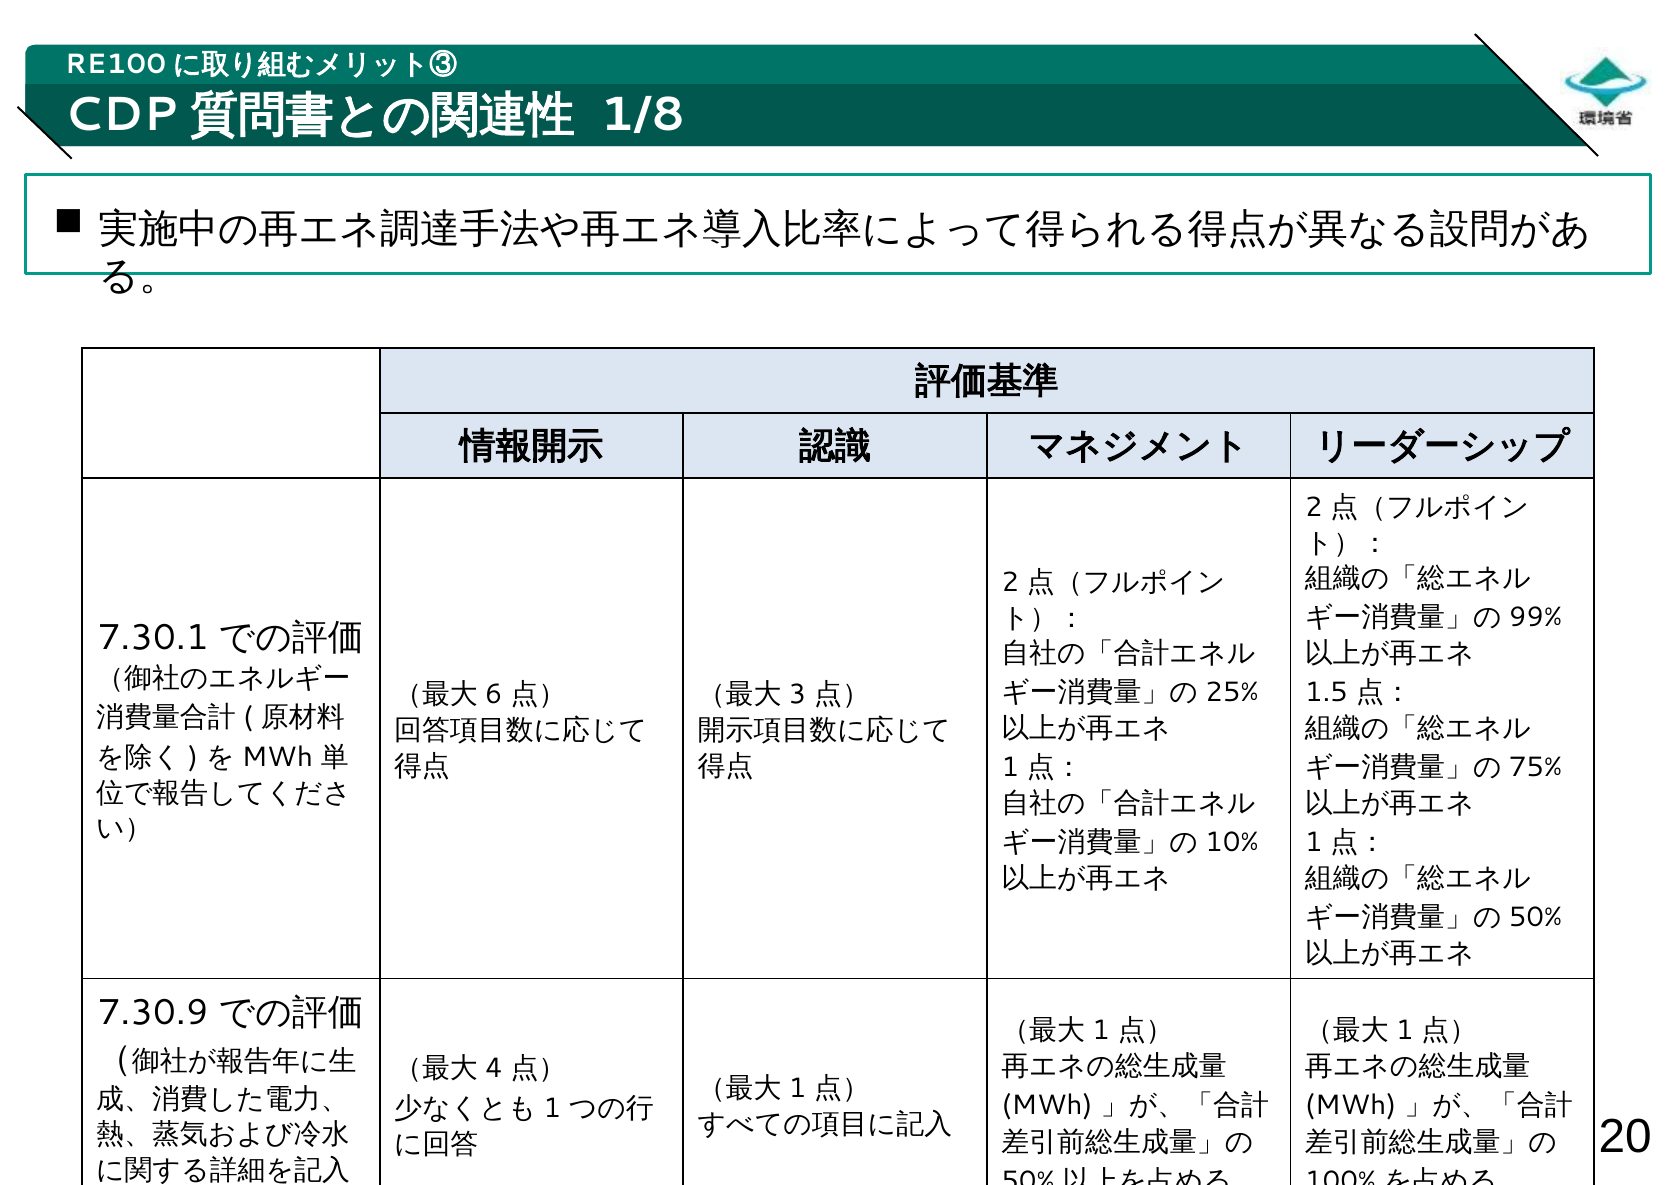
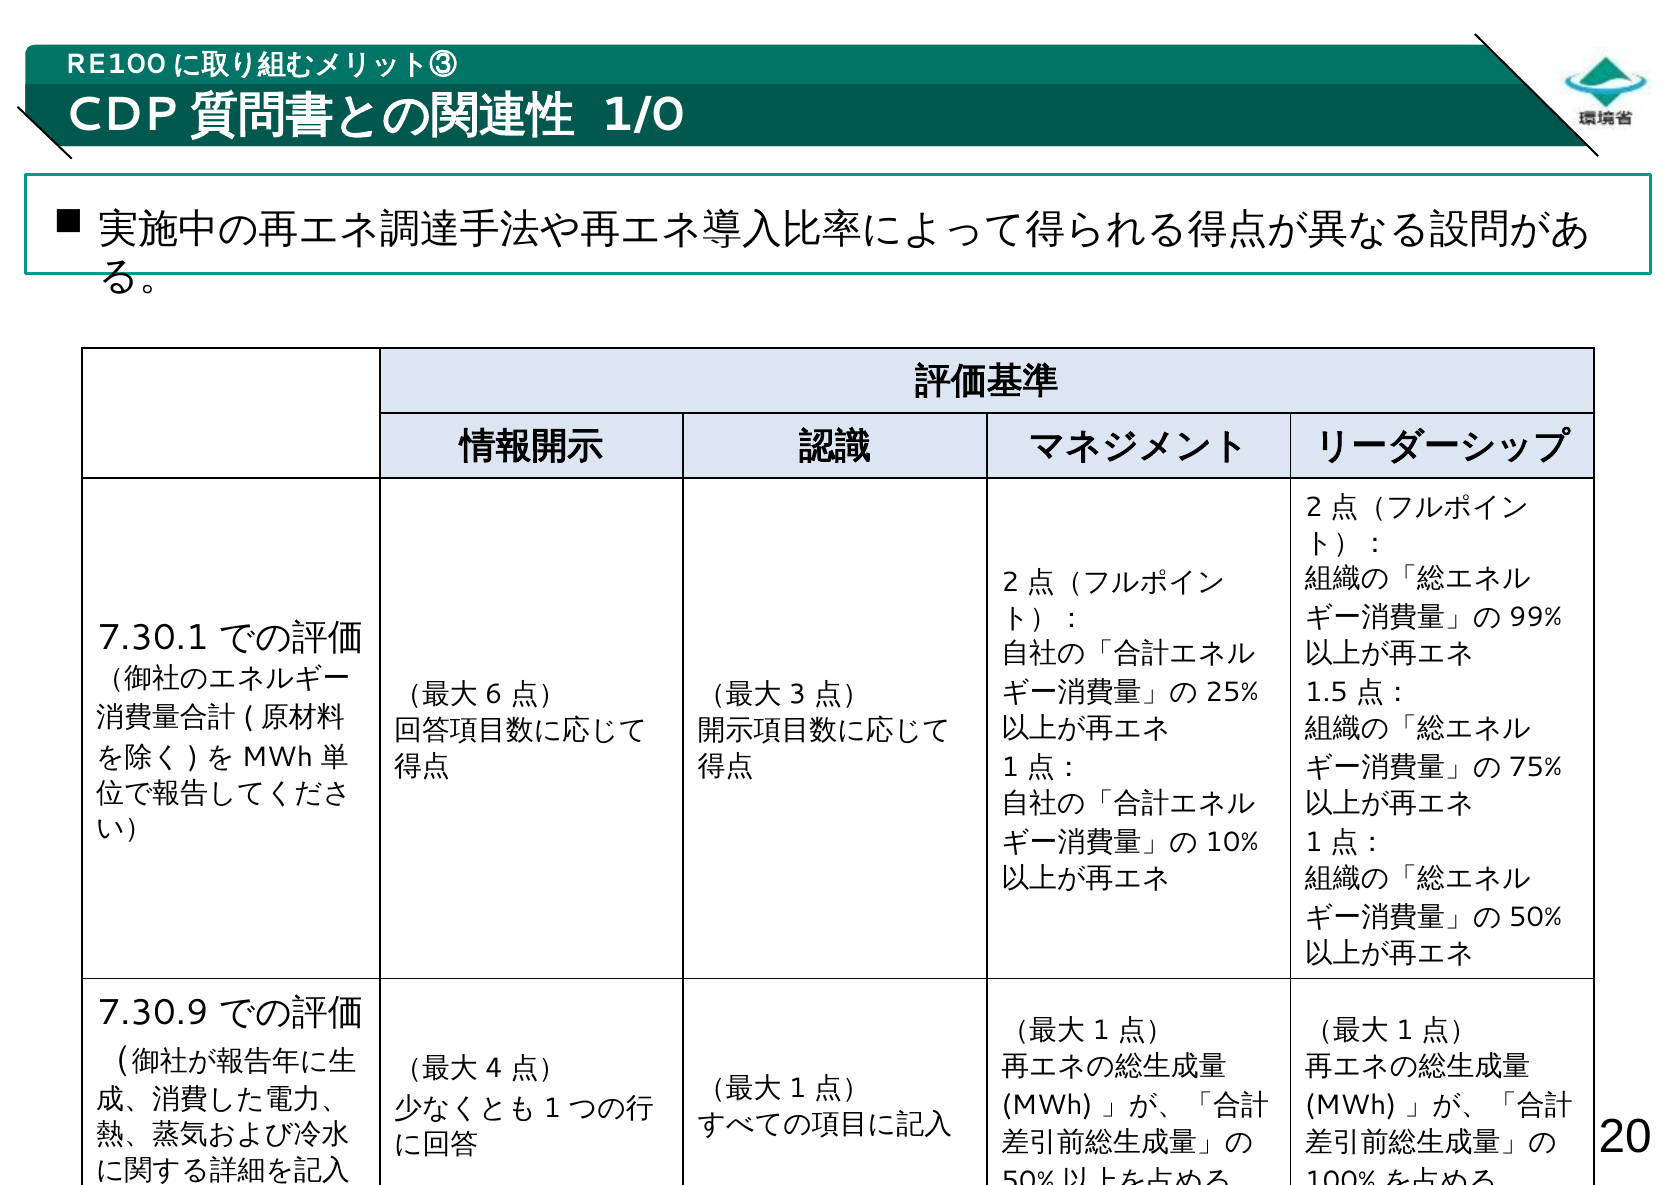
1/8: 1/8 -> 1/0
